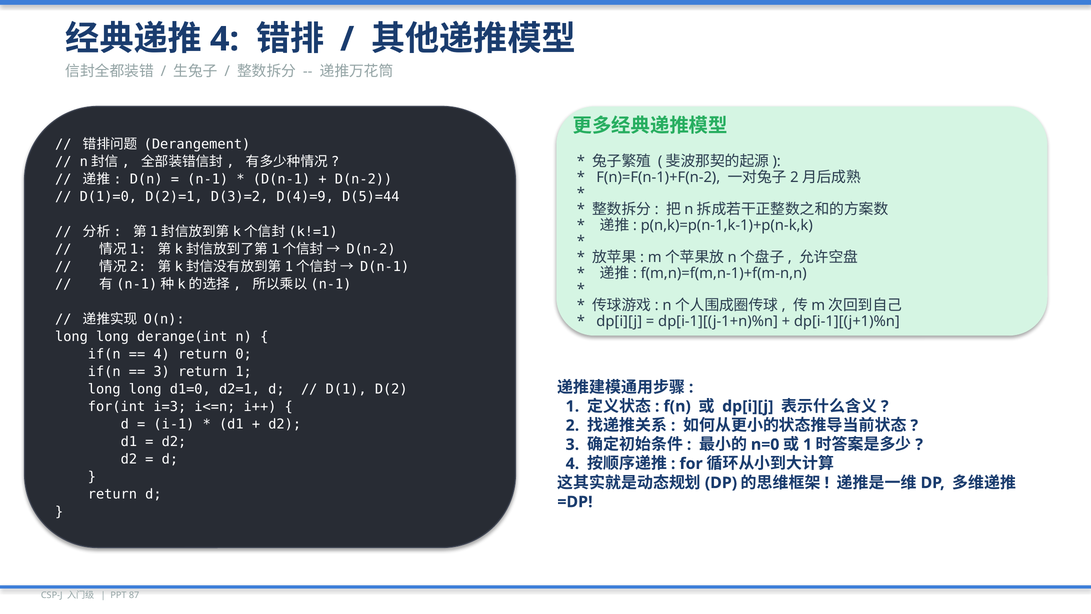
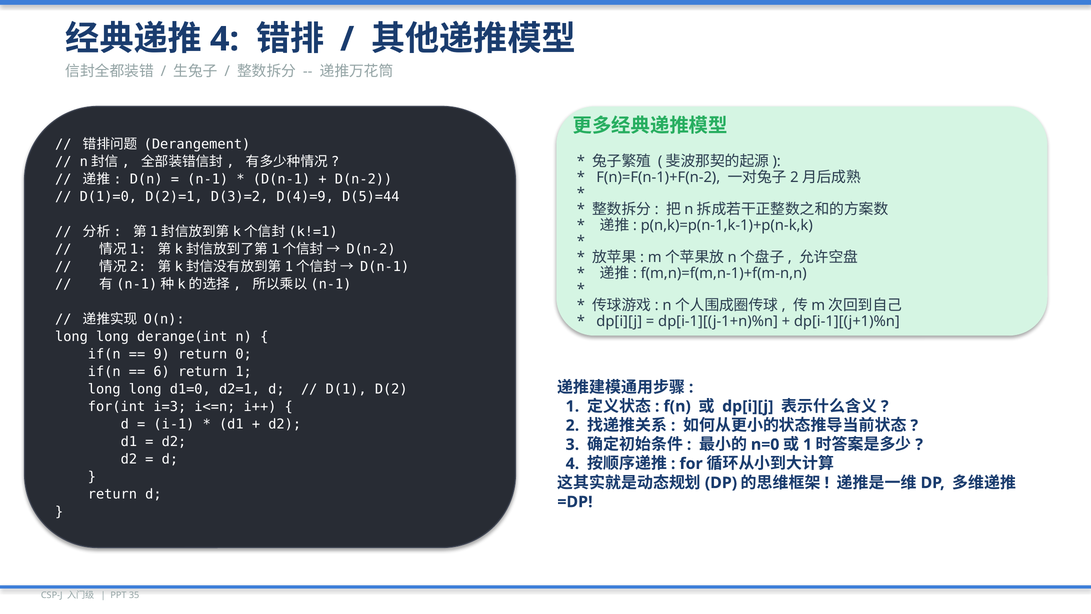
4 at (162, 354): 4 -> 9
3 at (162, 371): 3 -> 6
87: 87 -> 35
